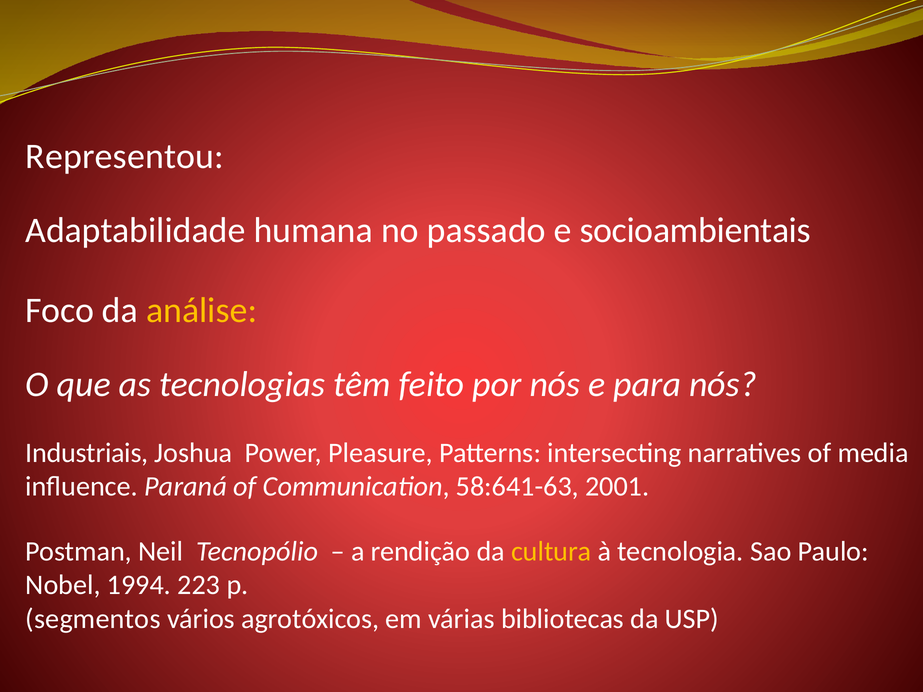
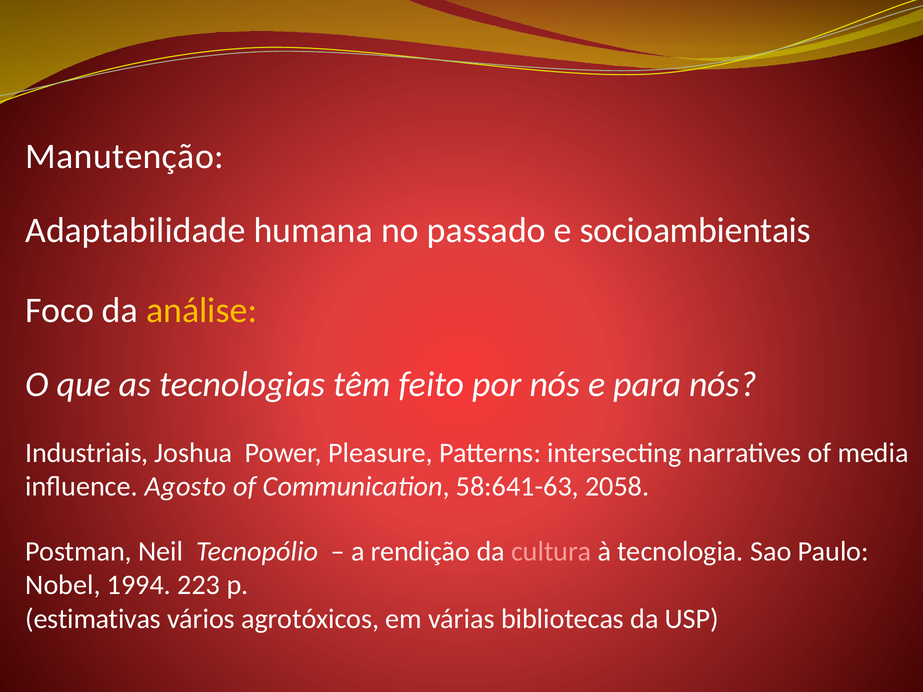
Representou: Representou -> Manutenção
Paraná: Paraná -> Agosto
2001: 2001 -> 2058
cultura colour: yellow -> pink
segmentos: segmentos -> estimativas
